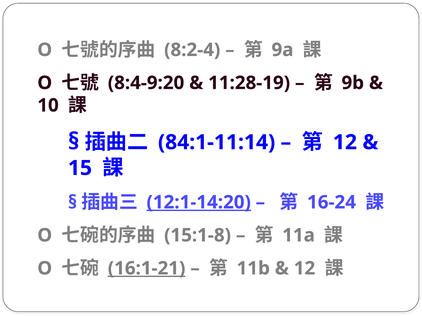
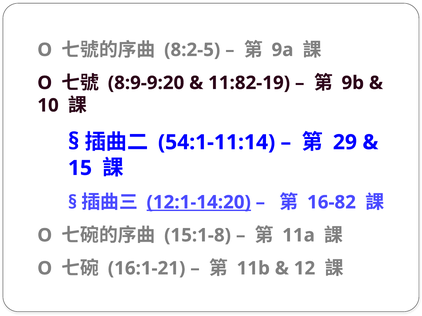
8:2-4: 8:2-4 -> 8:2-5
8:4-9:20: 8:4-9:20 -> 8:9-9:20
11:28-19: 11:28-19 -> 11:82-19
84:1-11:14: 84:1-11:14 -> 54:1-11:14
12 at (345, 142): 12 -> 29
16-24: 16-24 -> 16-82
16:1-21 underline: present -> none
